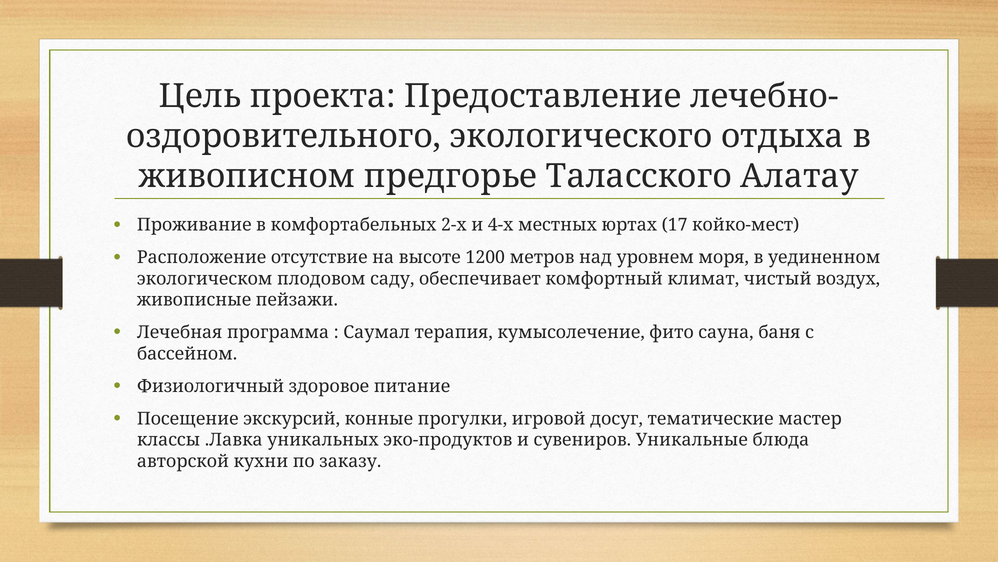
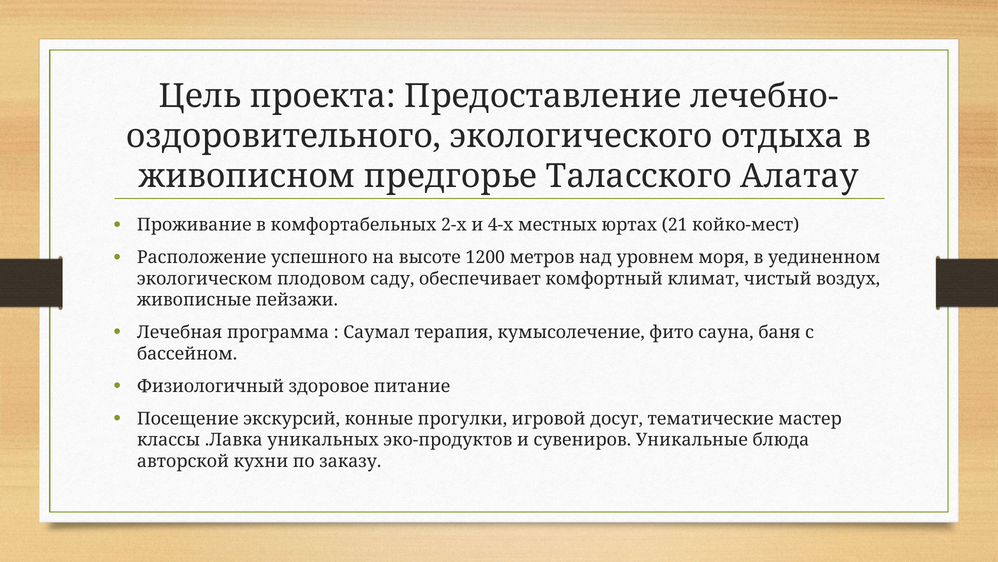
17: 17 -> 21
отсутствие: отсутствие -> успешного
